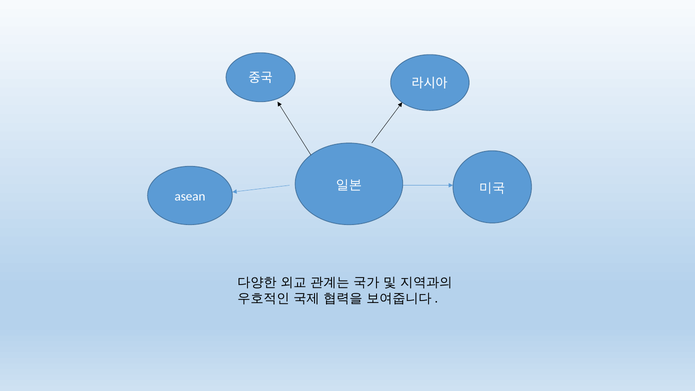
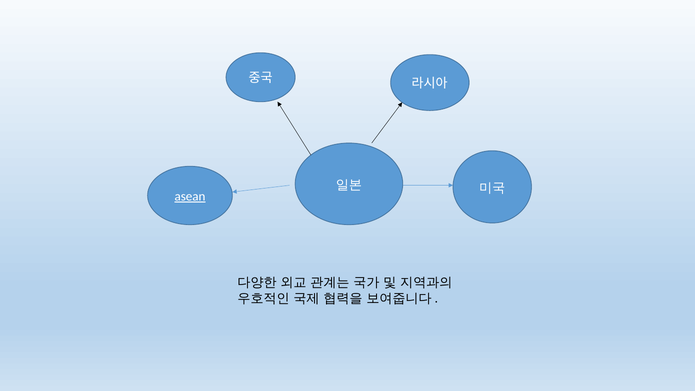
asean underline: none -> present
